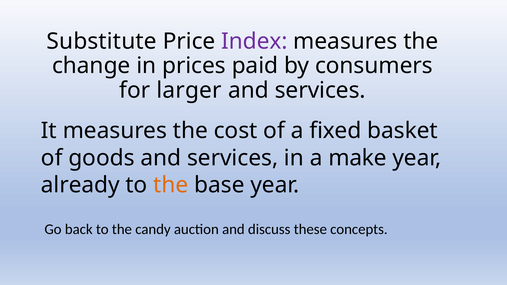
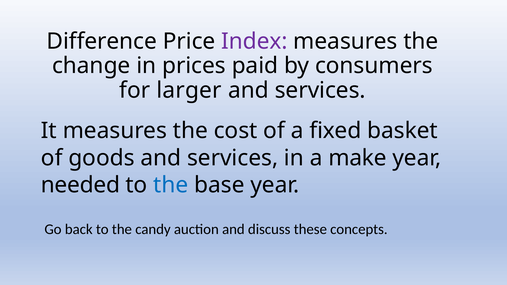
Substitute: Substitute -> Difference
already: already -> needed
the at (171, 185) colour: orange -> blue
